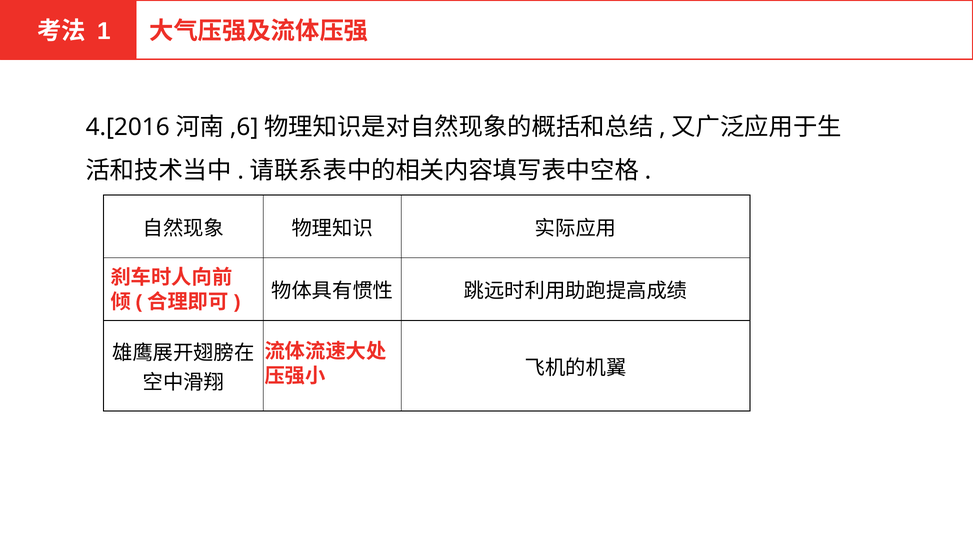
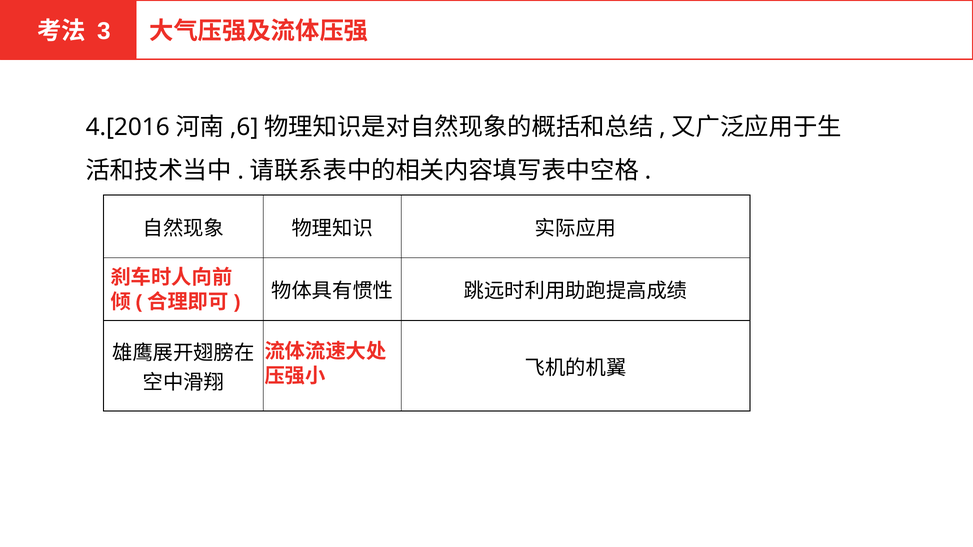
1: 1 -> 3
